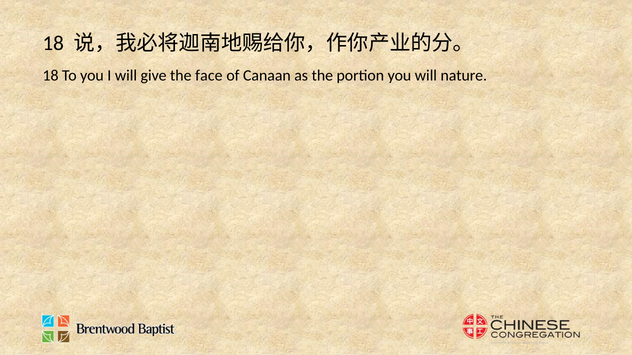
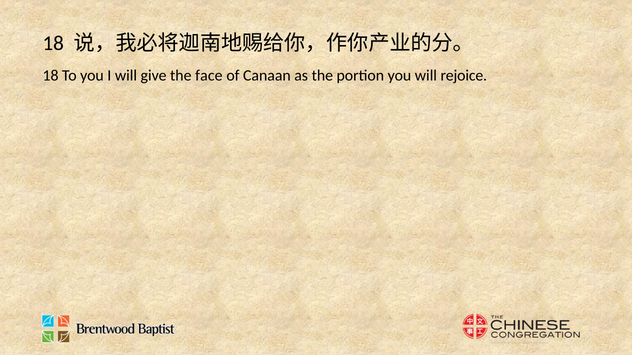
nature: nature -> rejoice
